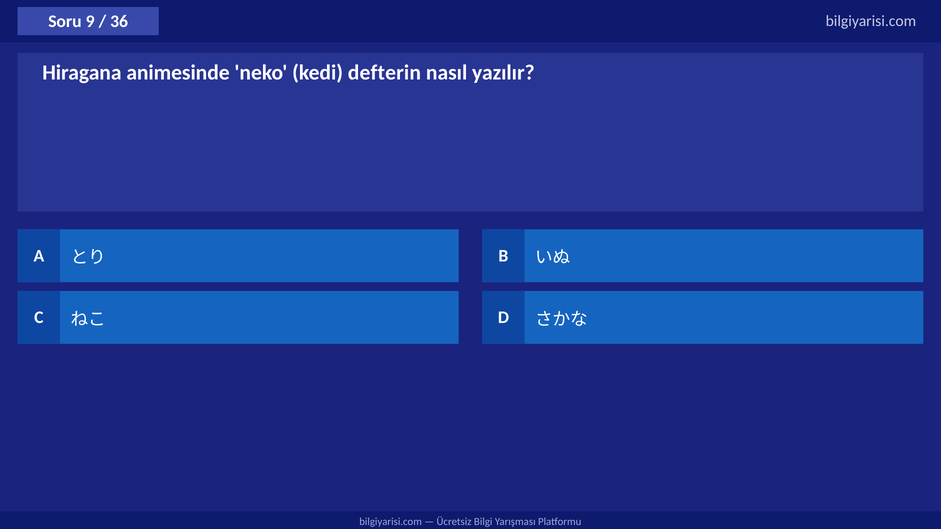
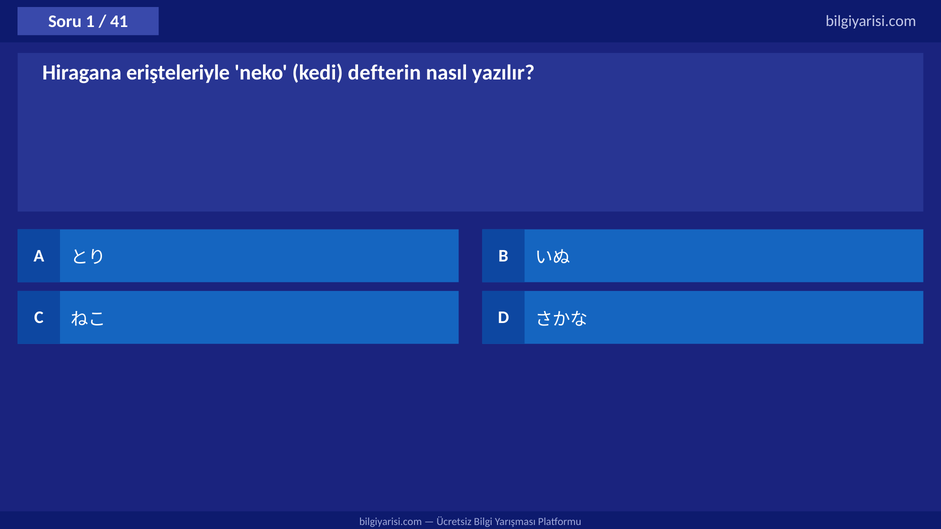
9: 9 -> 1
36: 36 -> 41
animesinde: animesinde -> erişteleriyle
